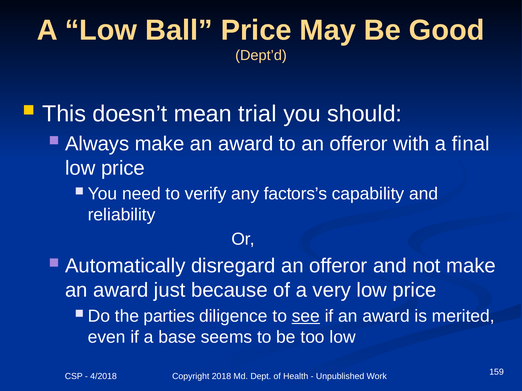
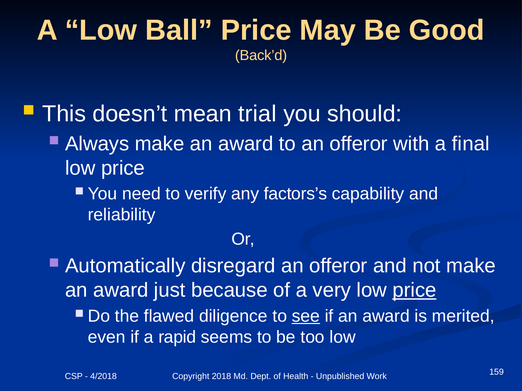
Dept’d: Dept’d -> Back’d
price at (414, 291) underline: none -> present
parties: parties -> flawed
base: base -> rapid
